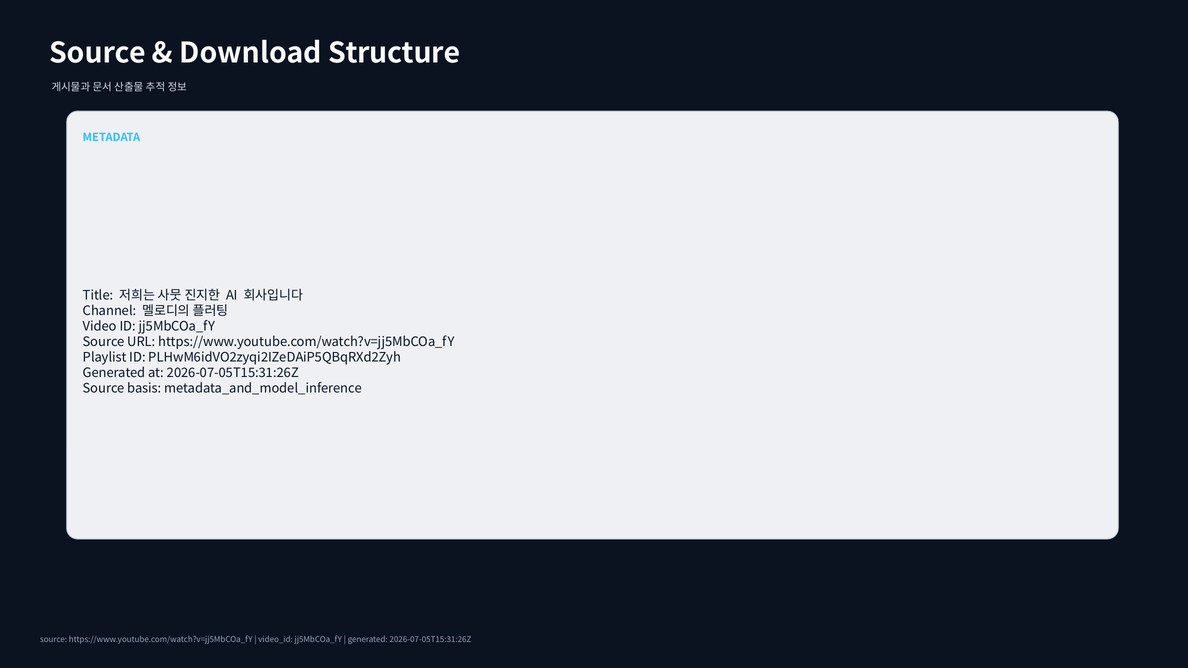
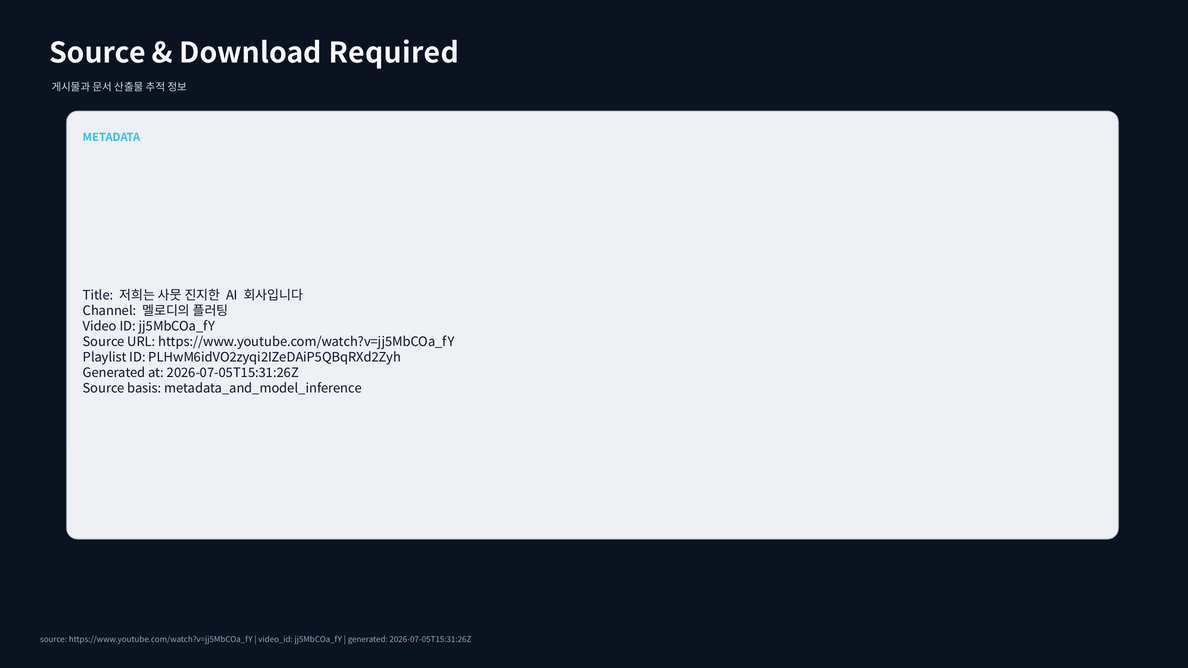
Structure: Structure -> Required
